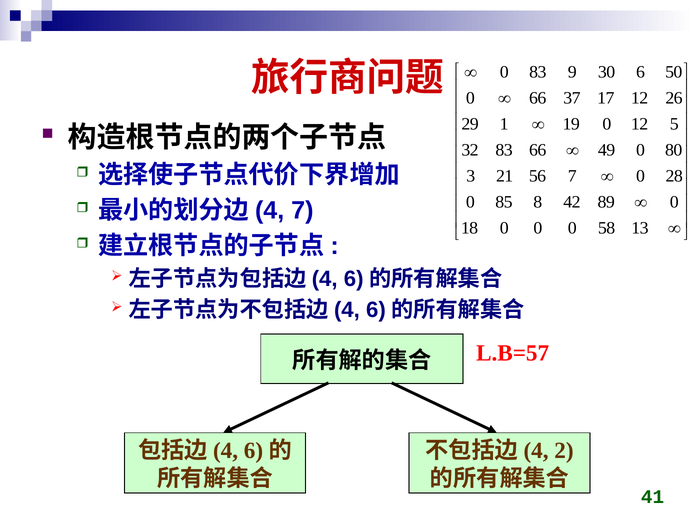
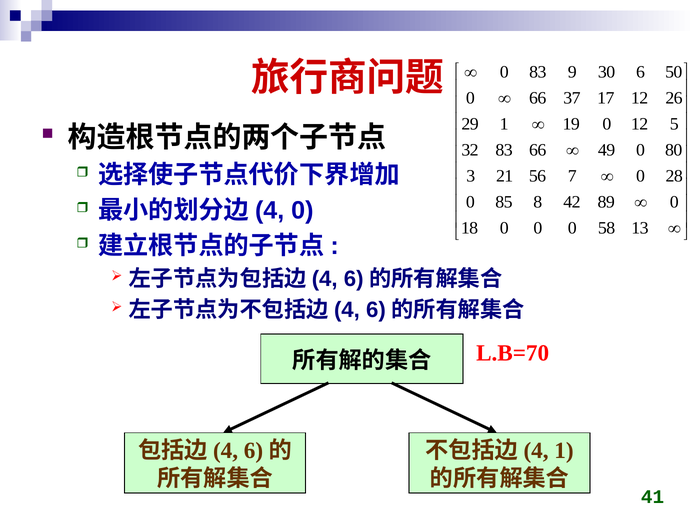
7 at (302, 210): 7 -> 0
L.B=57: L.B=57 -> L.B=70
2 at (564, 450): 2 -> 1
